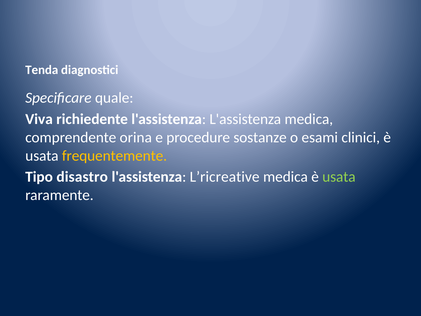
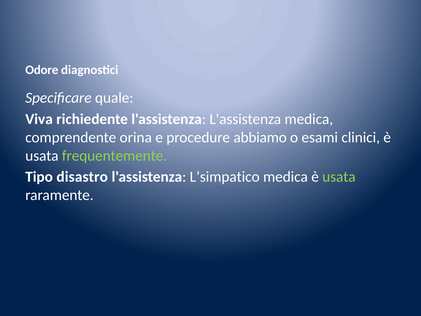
Tenda: Tenda -> Odore
sostanze: sostanze -> abbiamo
frequentemente colour: yellow -> light green
L’ricreative: L’ricreative -> L’simpatico
